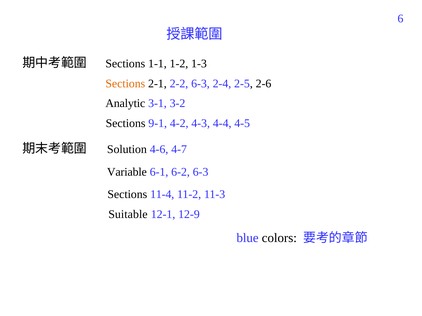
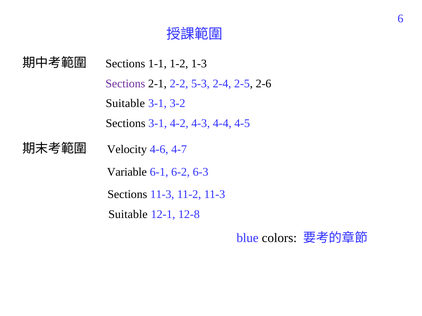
Sections at (125, 84) colour: orange -> purple
2-2 6-3: 6-3 -> 5-3
Analytic at (125, 104): Analytic -> Suitable
Sections 9-1: 9-1 -> 3-1
Solution: Solution -> Velocity
Sections 11-4: 11-4 -> 11-3
12-9: 12-9 -> 12-8
